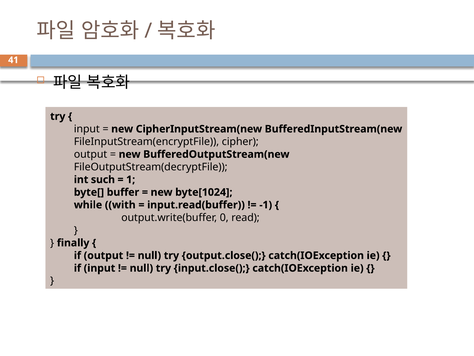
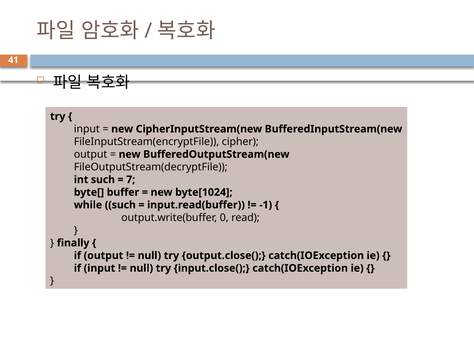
1: 1 -> 7
while with: with -> such
